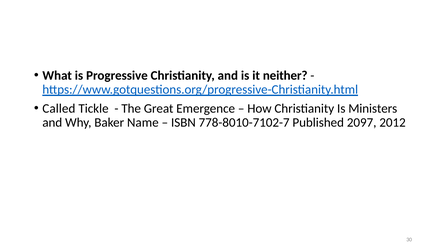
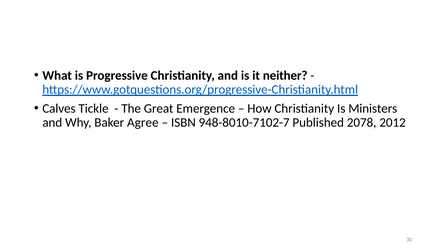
Called: Called -> Calves
Name: Name -> Agree
778-8010-7102-7: 778-8010-7102-7 -> 948-8010-7102-7
2097: 2097 -> 2078
